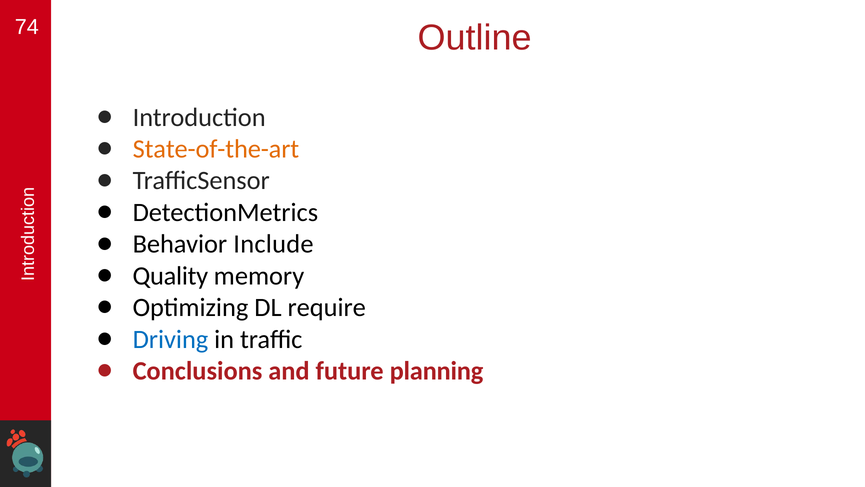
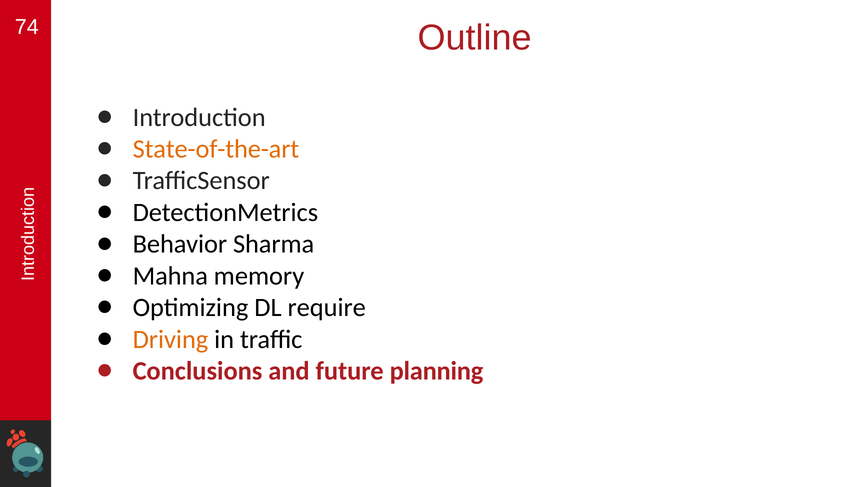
Include: Include -> Sharma
Quality: Quality -> Mahna
Driving colour: blue -> orange
